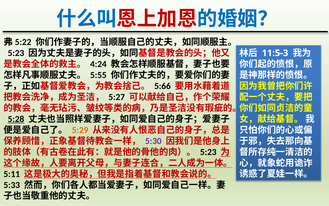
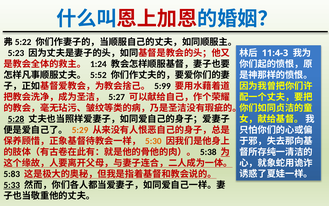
11:5-3: 11:5-3 -> 11:4-3
4:24: 4:24 -> 1:24
5:55: 5:55 -> 5:52
5:66: 5:66 -> 5:99
5:30 colour: purple -> orange
5:23 at (208, 152): 5:23 -> 5:38
5:11: 5:11 -> 5:83
5:33 underline: none -> present
